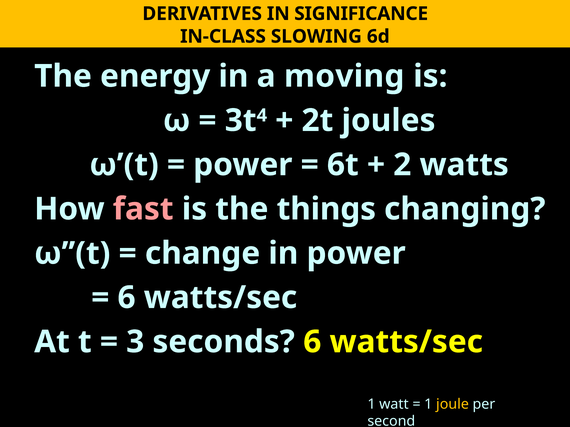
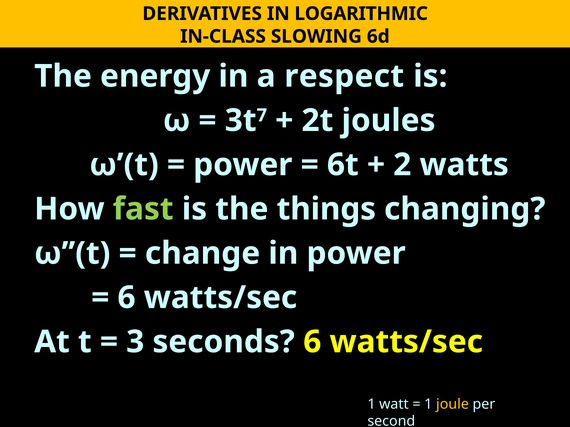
SIGNIFICANCE: SIGNIFICANCE -> LOGARITHMIC
moving: moving -> respect
4: 4 -> 7
fast colour: pink -> light green
